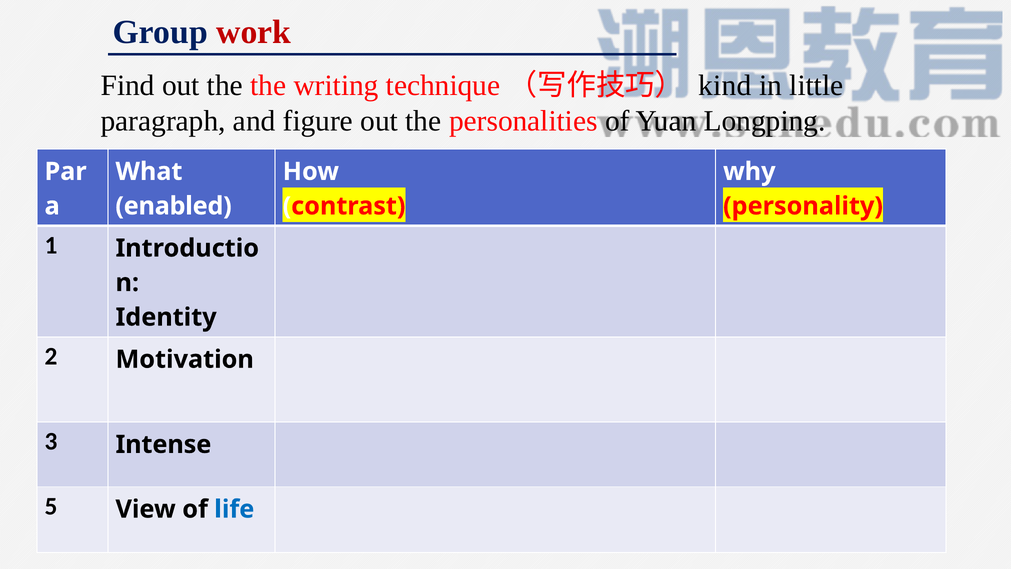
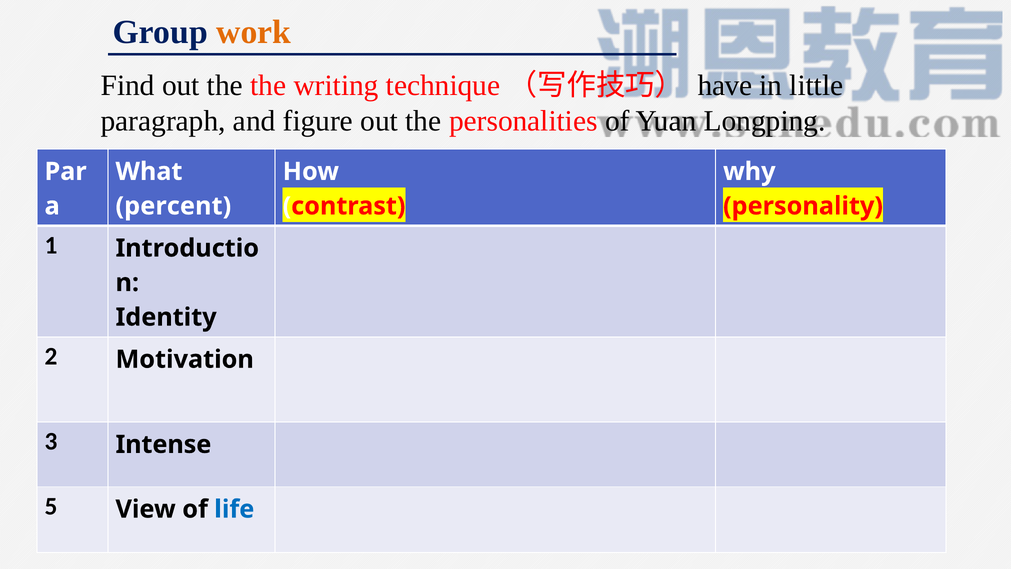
work colour: red -> orange
kind: kind -> have
enabled: enabled -> percent
